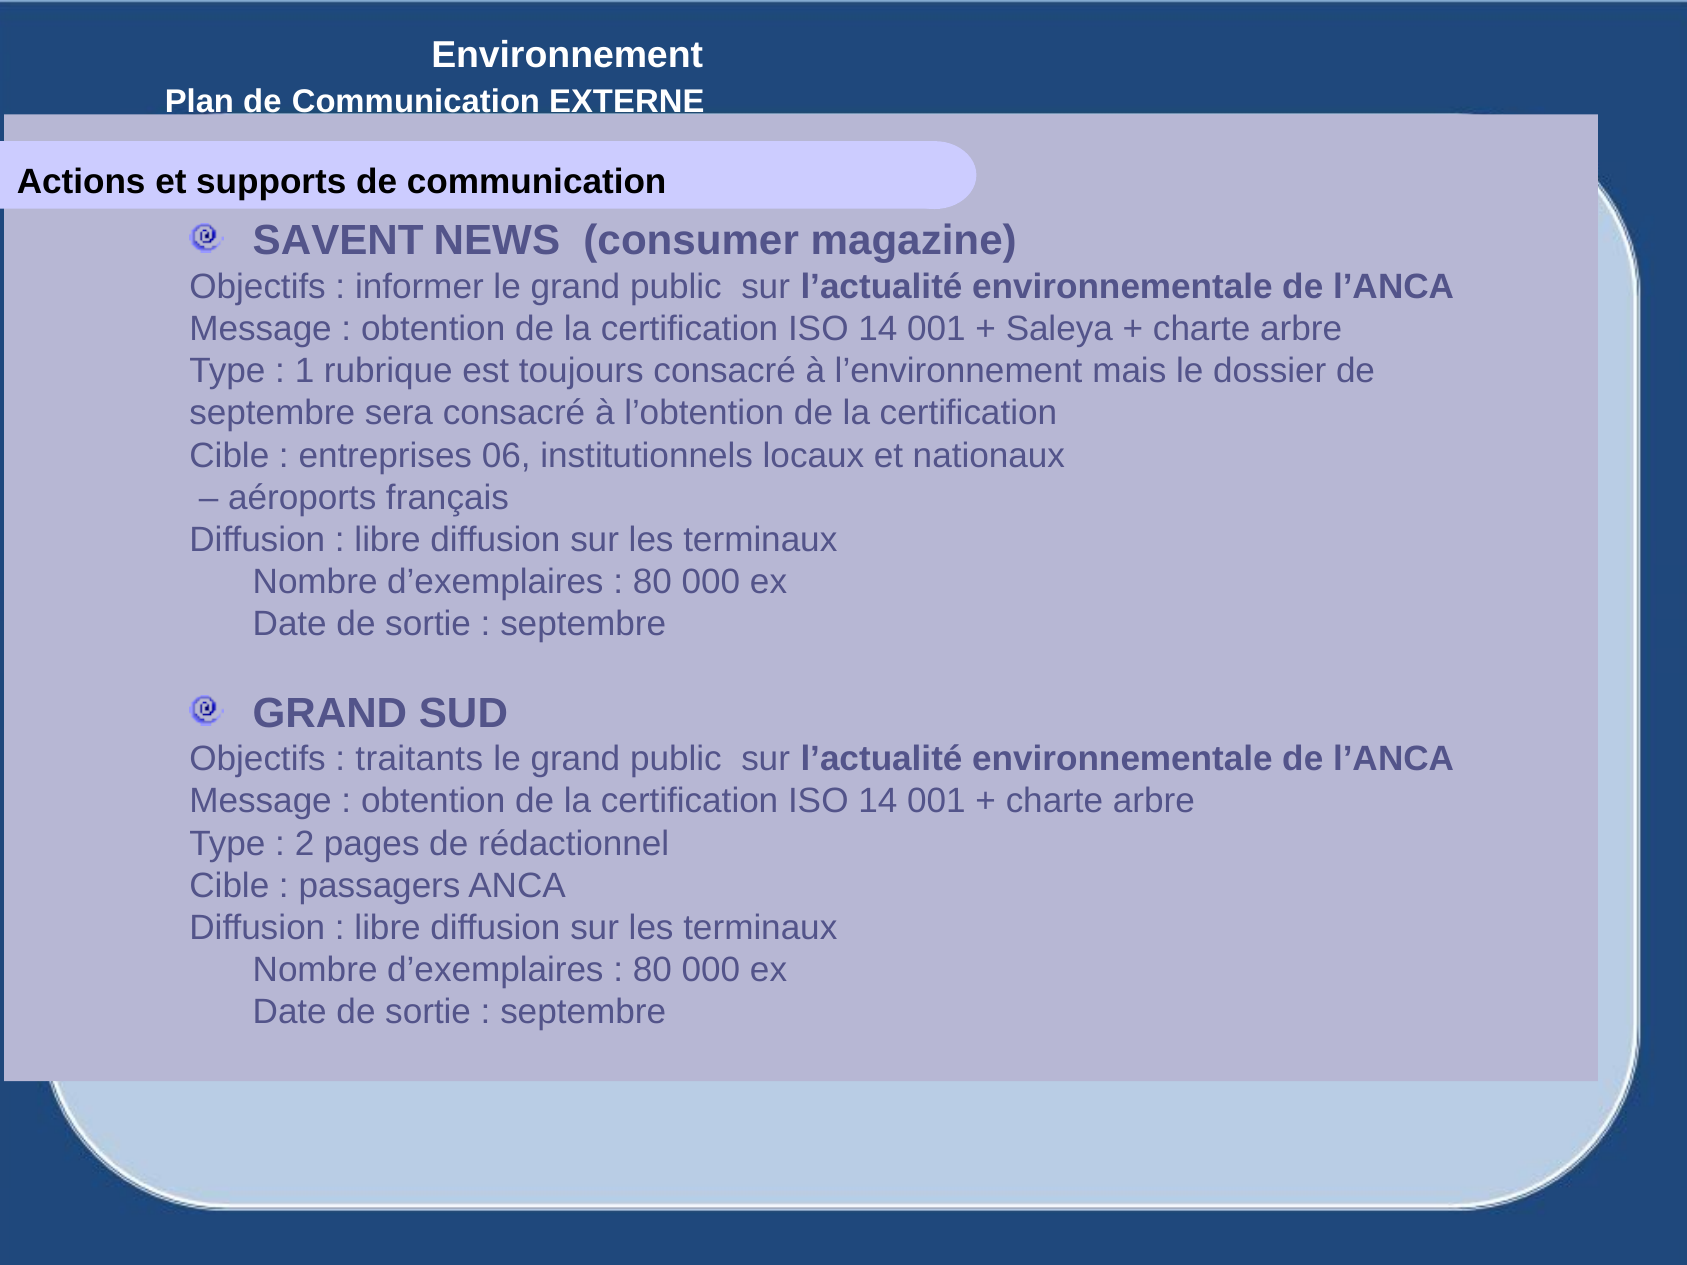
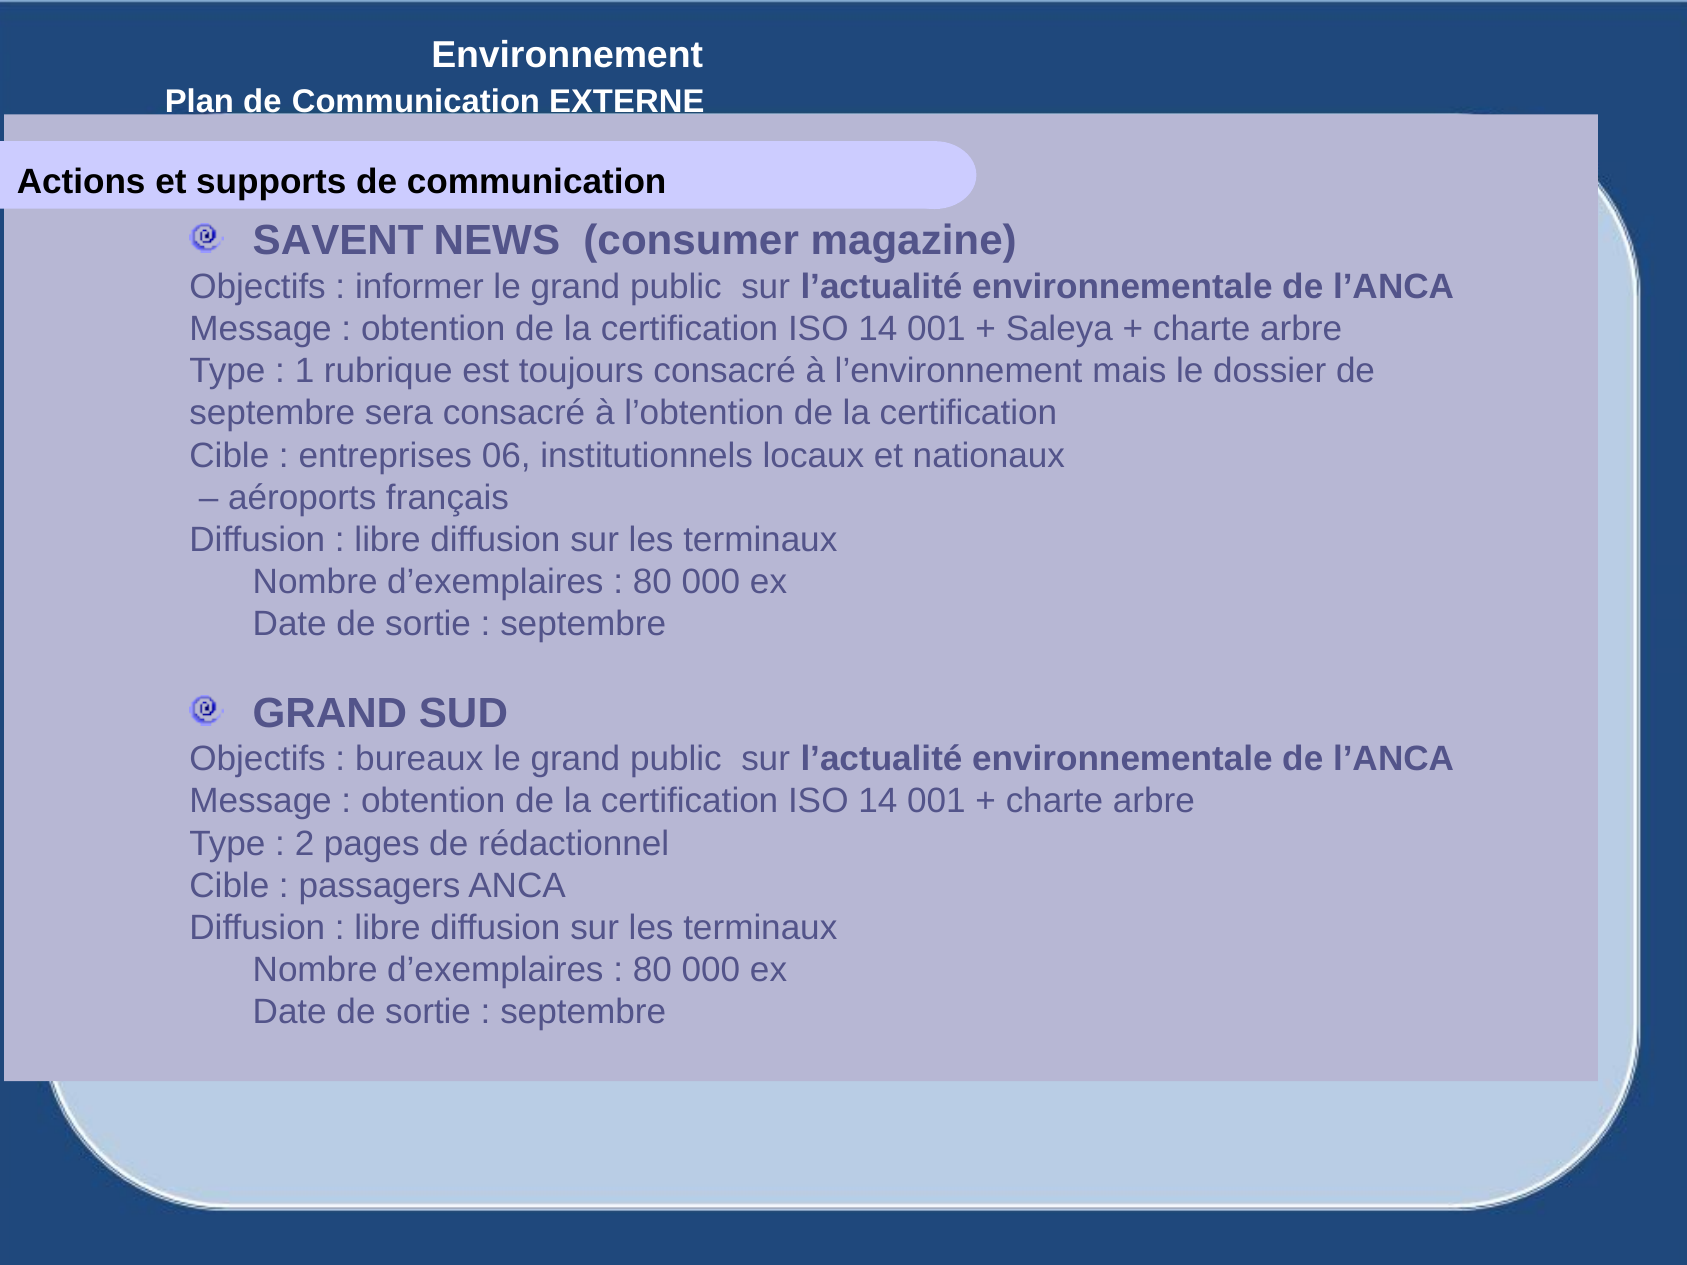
traitants: traitants -> bureaux
